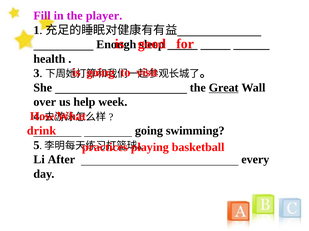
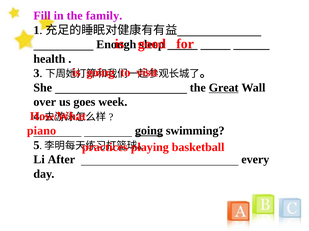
player: player -> family
help: help -> goes
drink: drink -> piano
going at (149, 131) underline: none -> present
